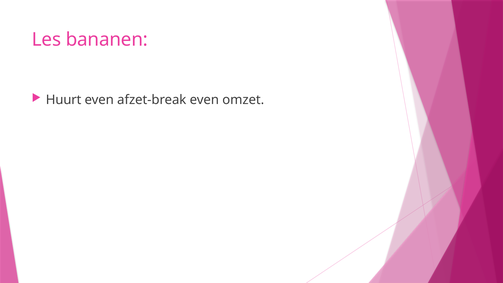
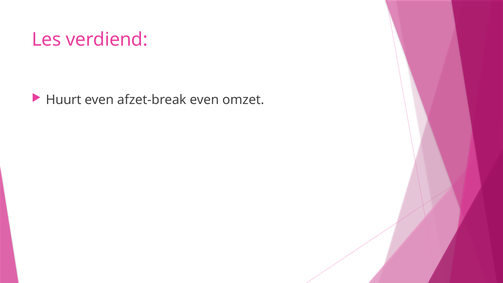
bananen: bananen -> verdiend
